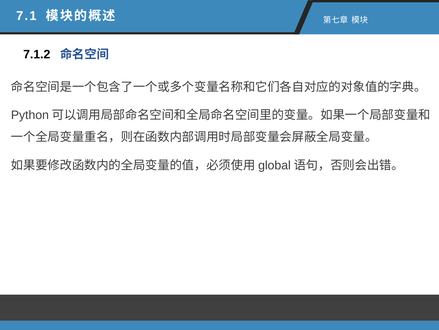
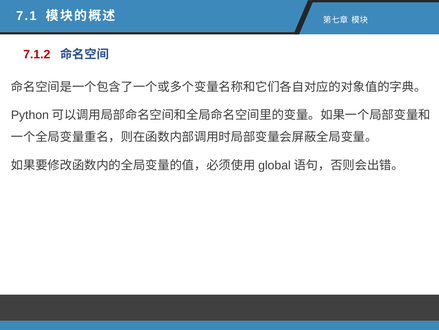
7.1.2 colour: black -> red
